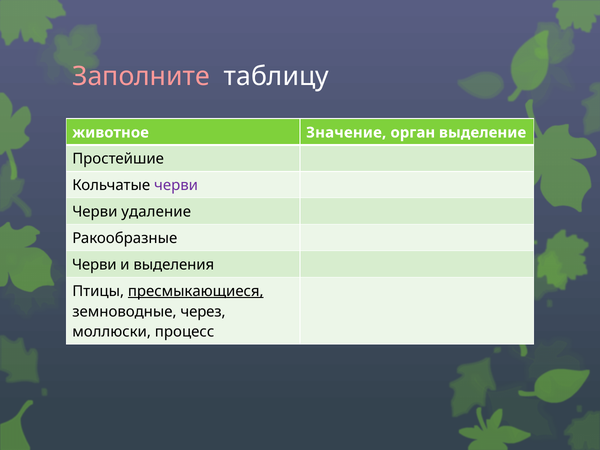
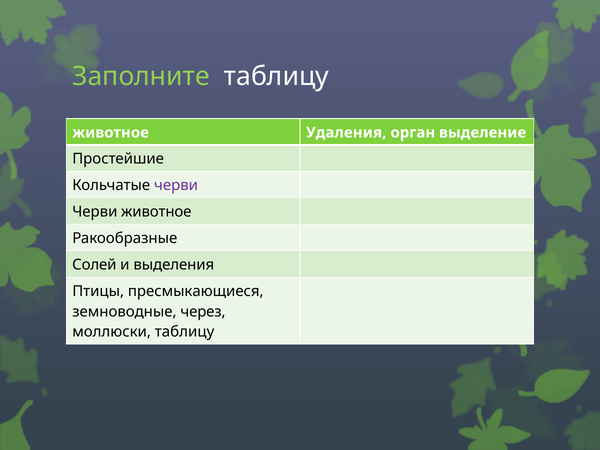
Заполните colour: pink -> light green
Значение: Значение -> Удаления
Черви удаление: удаление -> животное
Черви at (94, 265): Черви -> Солей
пресмыкающиеся underline: present -> none
моллюски процесс: процесс -> таблицу
